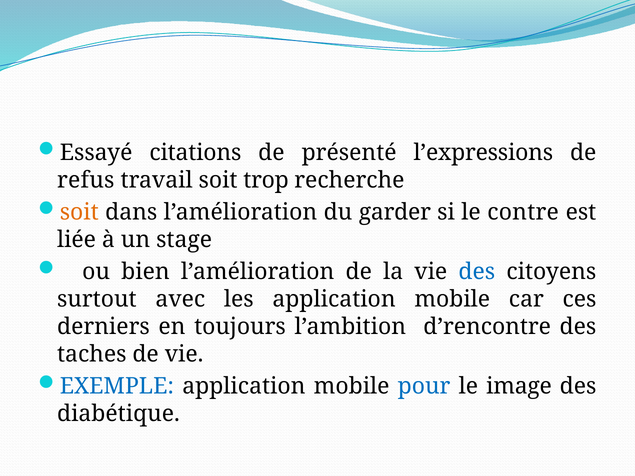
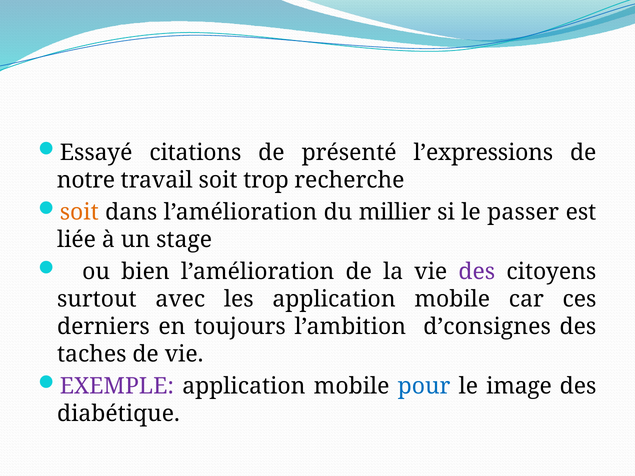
refus: refus -> notre
garder: garder -> millier
contre: contre -> passer
des at (477, 272) colour: blue -> purple
d’rencontre: d’rencontre -> d’consignes
EXEMPLE colour: blue -> purple
